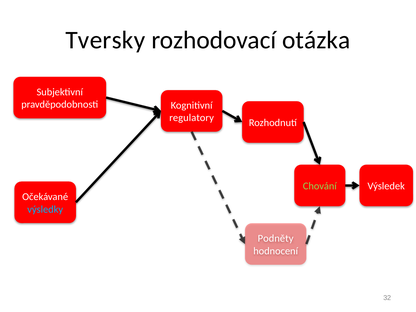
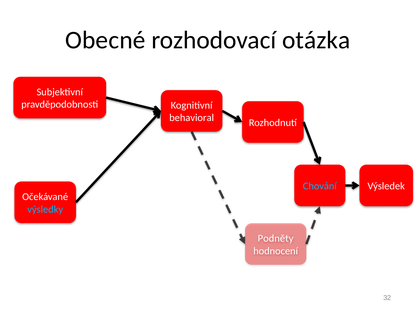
Tversky: Tversky -> Obecné
regulatory: regulatory -> behavioral
Chování colour: light green -> light blue
